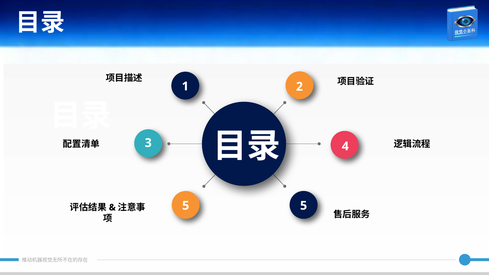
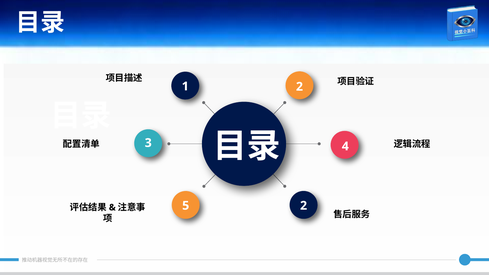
5 5: 5 -> 2
